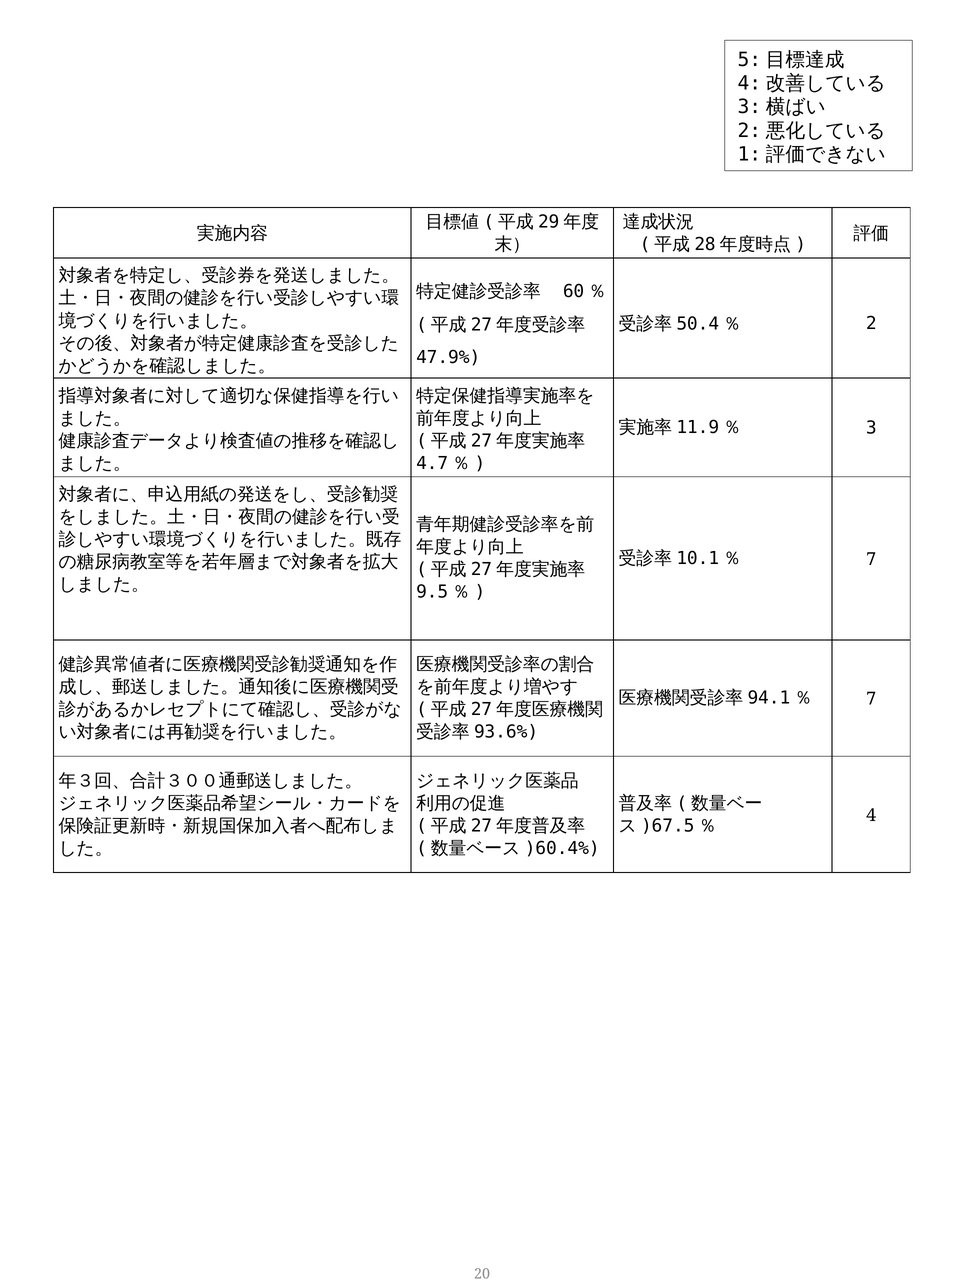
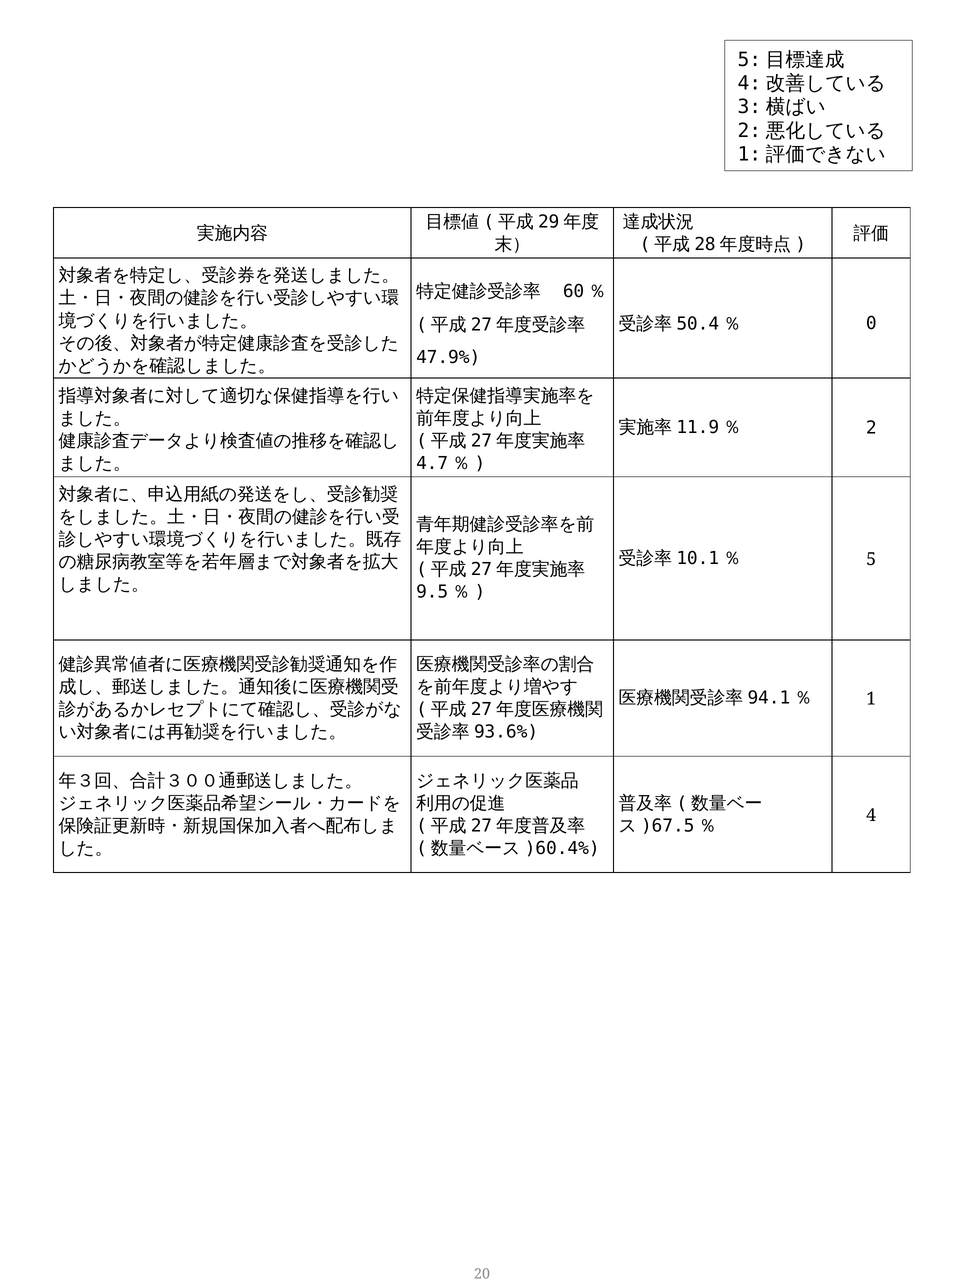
2: 2 -> 0
3: 3 -> 2
7 at (871, 560): 7 -> 5
7 at (871, 699): 7 -> 1
